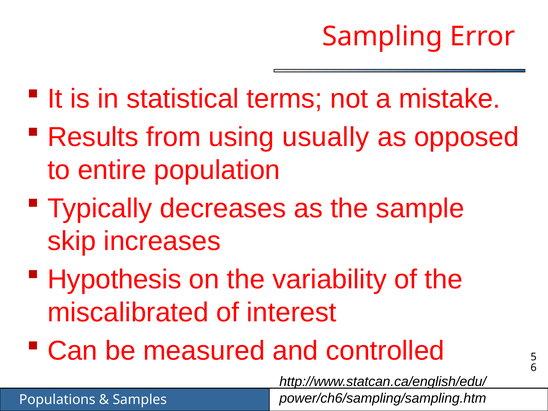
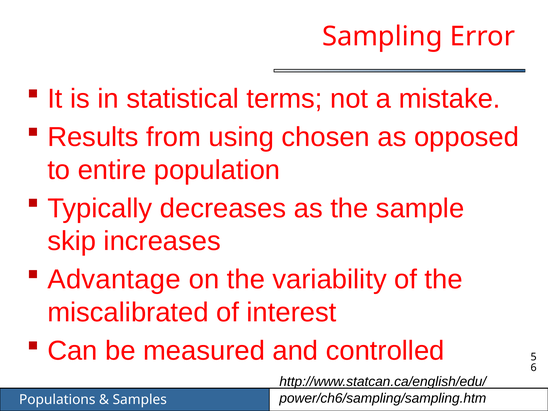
usually: usually -> chosen
Hypothesis: Hypothesis -> Advantage
